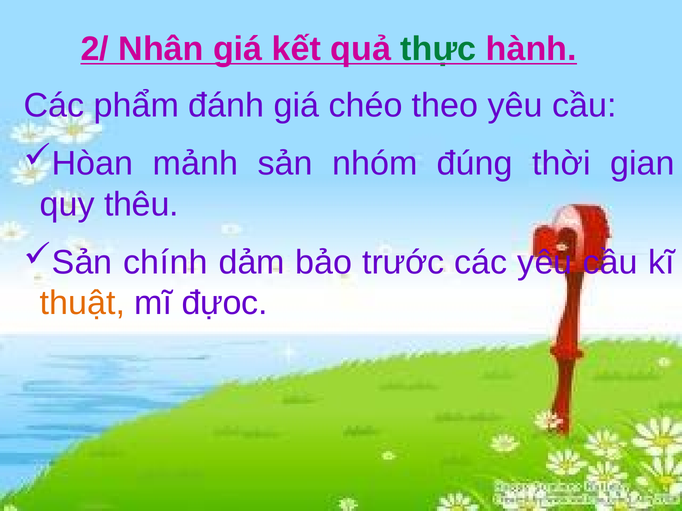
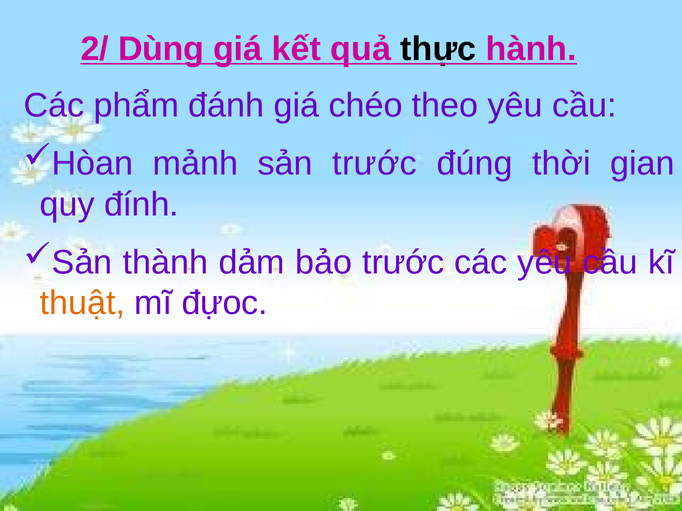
Nhân: Nhân -> Dùng
thực colour: green -> black
sản nhóm: nhóm -> trước
thêu: thêu -> đính
chính: chính -> thành
